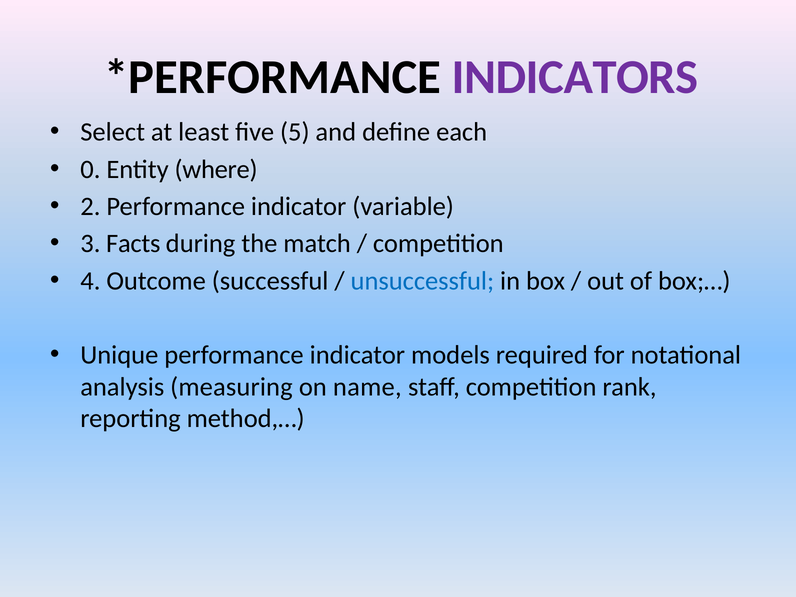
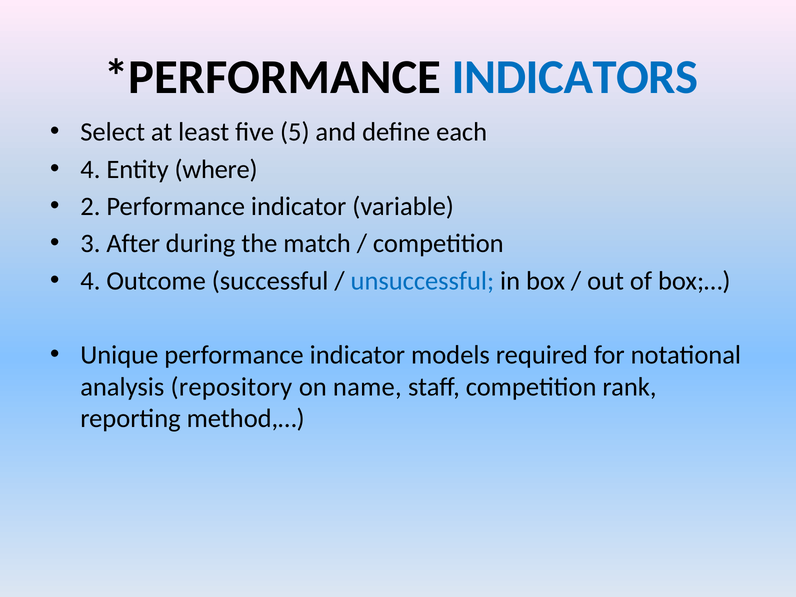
INDICATORS colour: purple -> blue
0 at (90, 169): 0 -> 4
Facts: Facts -> After
measuring: measuring -> repository
